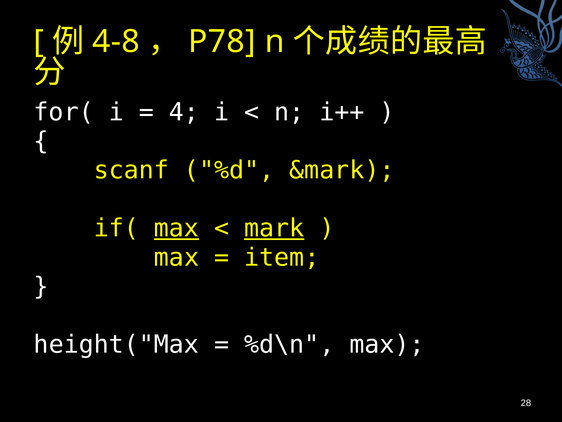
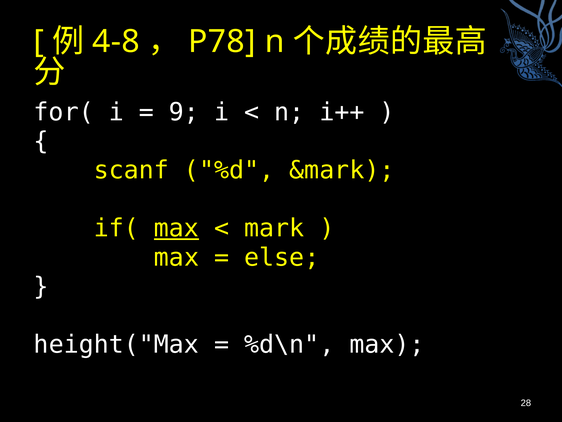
4: 4 -> 9
mark underline: present -> none
item: item -> else
